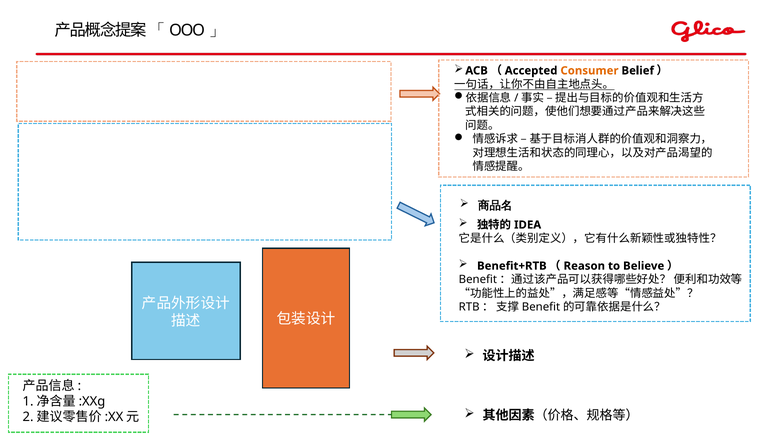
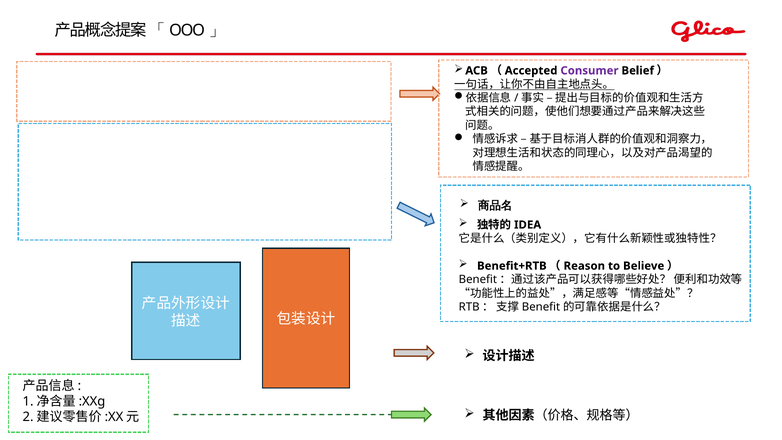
Consumer colour: orange -> purple
